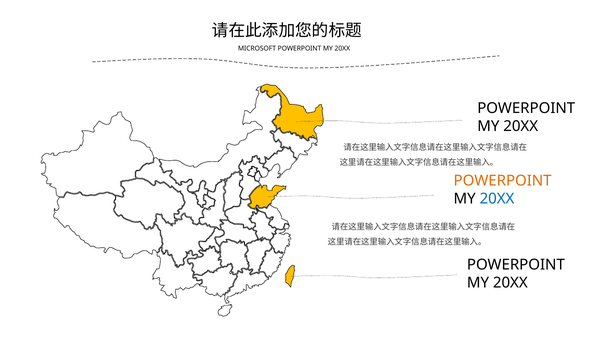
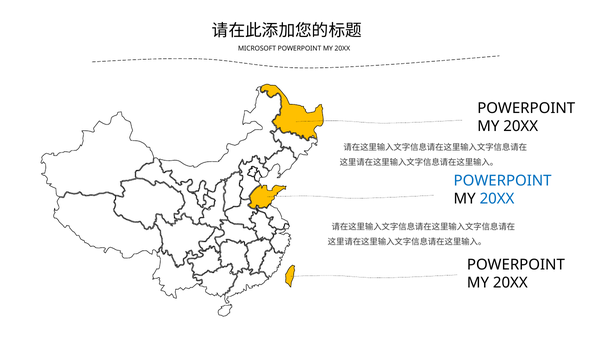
POWERPOINT at (503, 181) colour: orange -> blue
